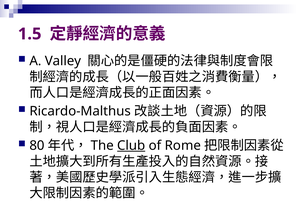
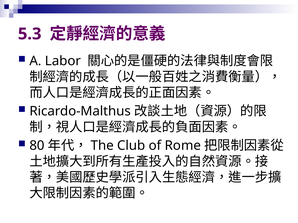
1.5: 1.5 -> 5.3
Valley: Valley -> Labor
Club underline: present -> none
